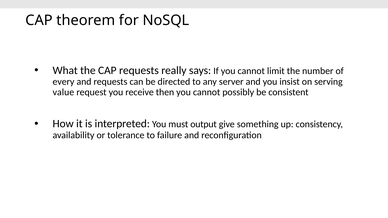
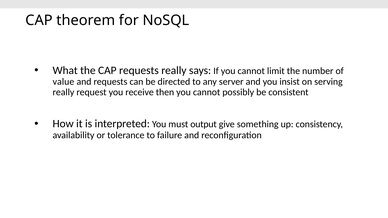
every: every -> value
value at (63, 92): value -> really
